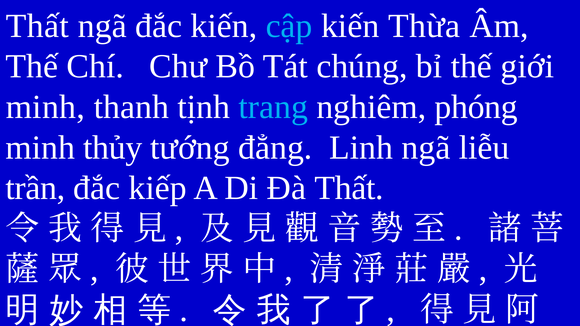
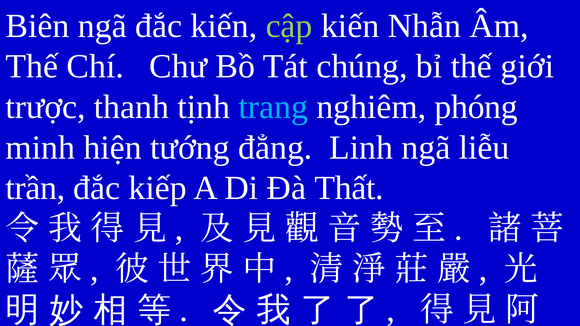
Thất at (37, 26): Thất -> Biên
cập colour: light blue -> light green
Thừa: Thừa -> Nhẫn
minh at (45, 107): minh -> trược
thủy: thủy -> hiện
